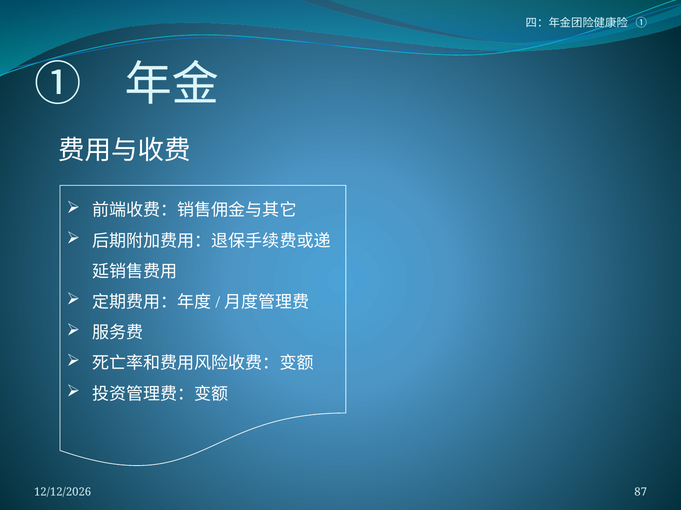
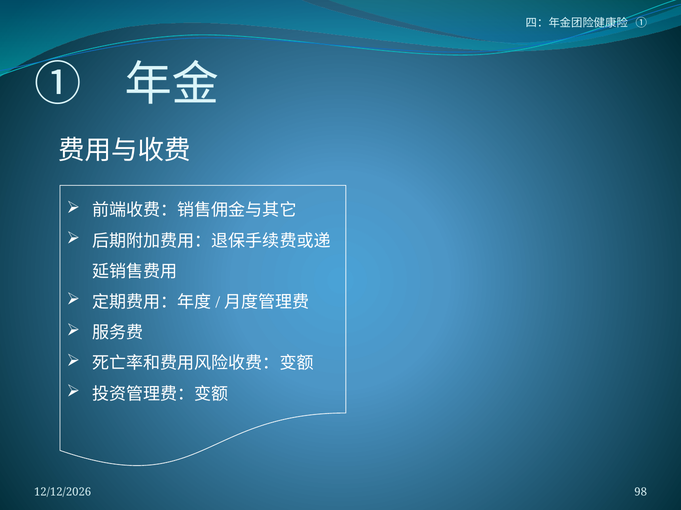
87: 87 -> 98
